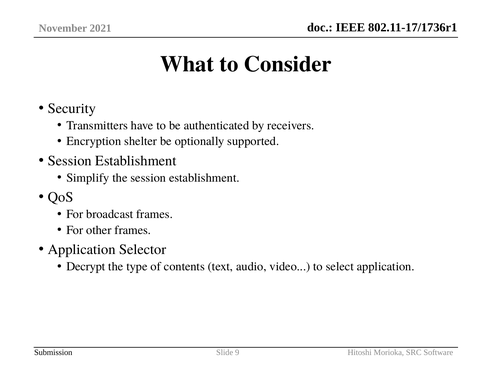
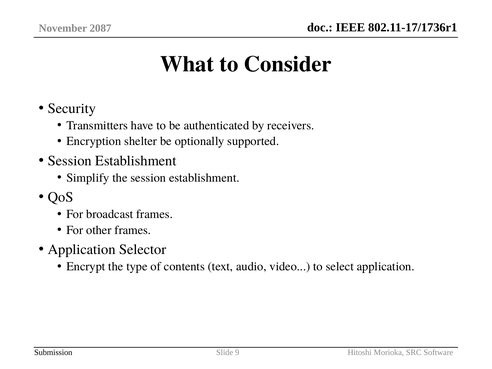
2021: 2021 -> 2087
Decrypt: Decrypt -> Encrypt
